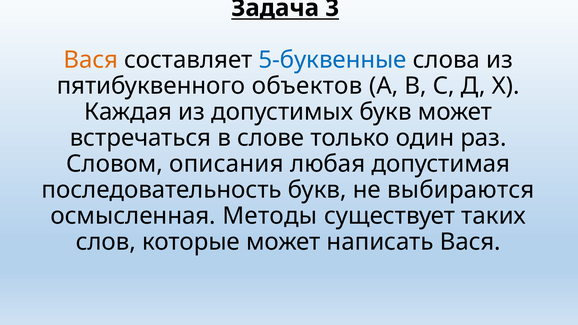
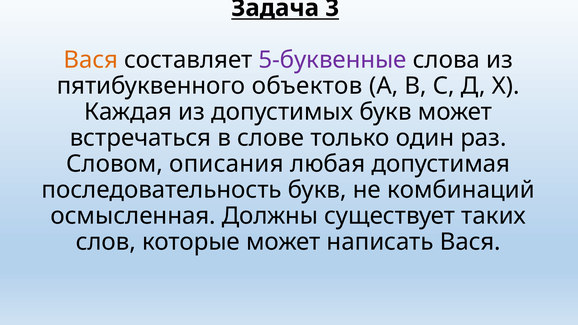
5-буквенные colour: blue -> purple
выбираются: выбираются -> комбинаций
Методы: Методы -> Должны
